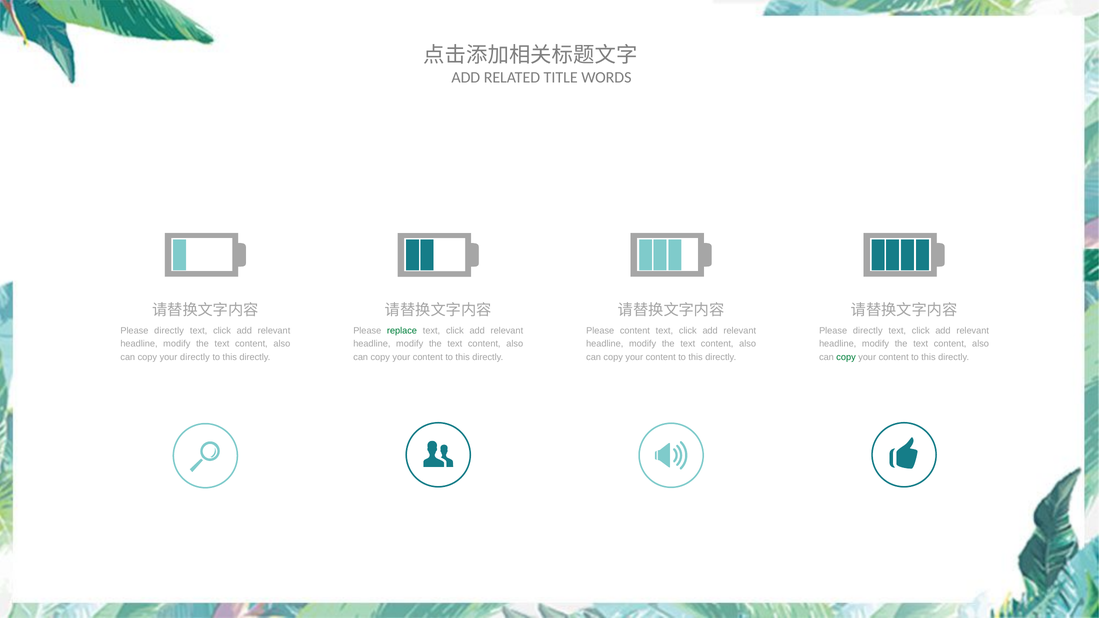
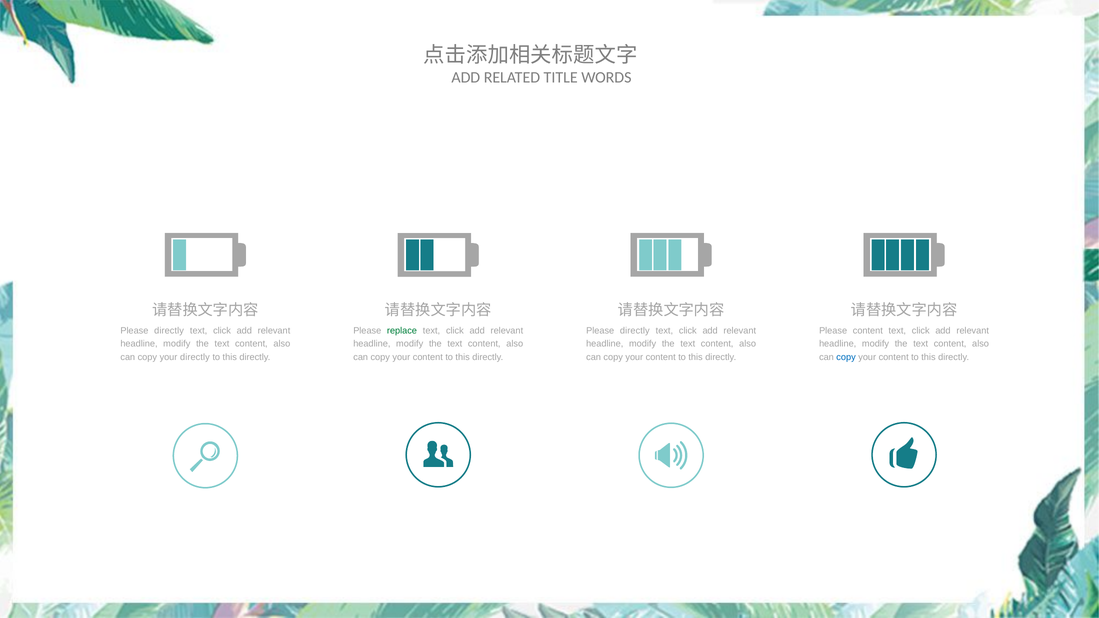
content at (635, 331): content -> directly
directly at (868, 331): directly -> content
copy at (846, 357) colour: green -> blue
